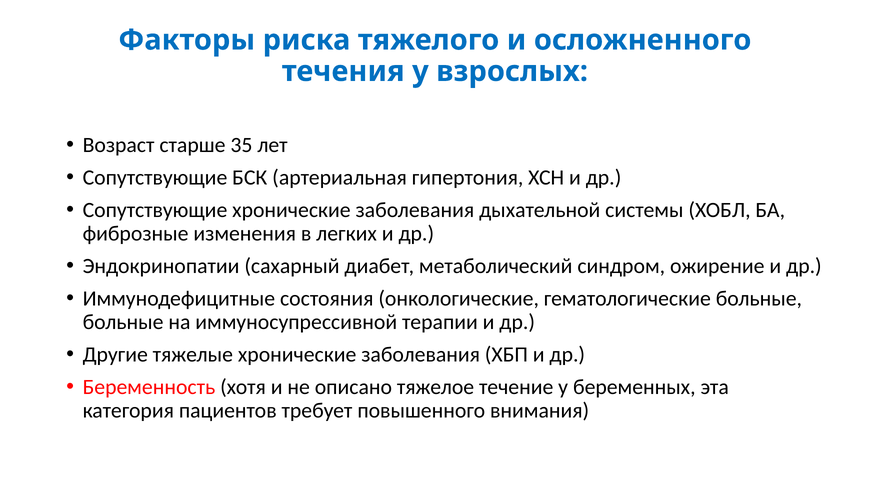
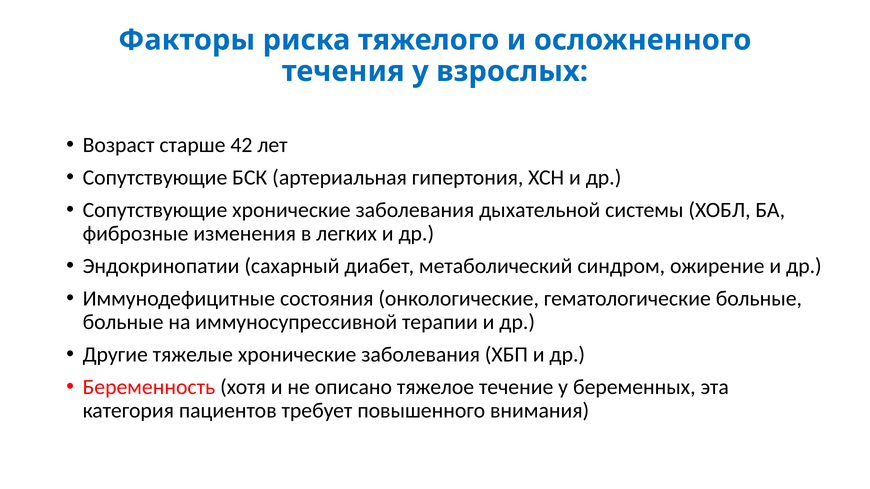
35: 35 -> 42
